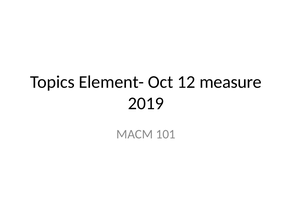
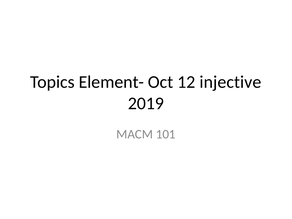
measure: measure -> injective
